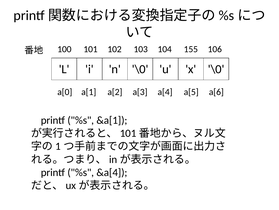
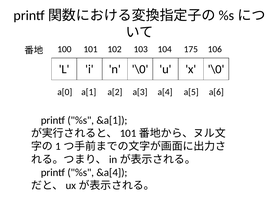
155: 155 -> 175
